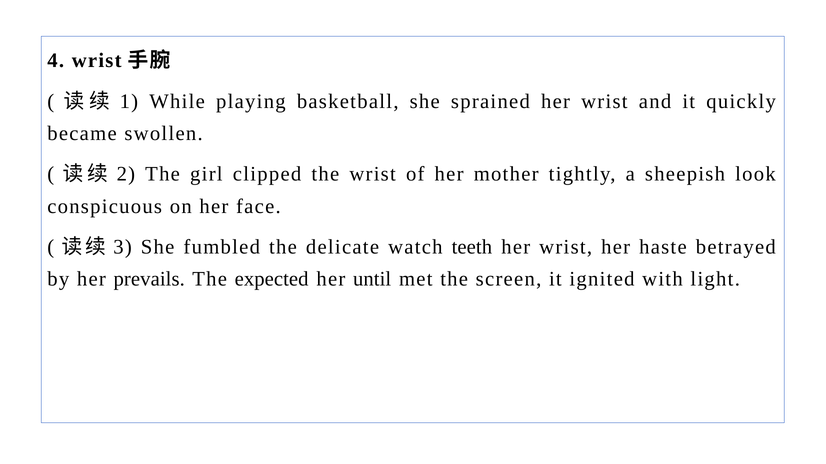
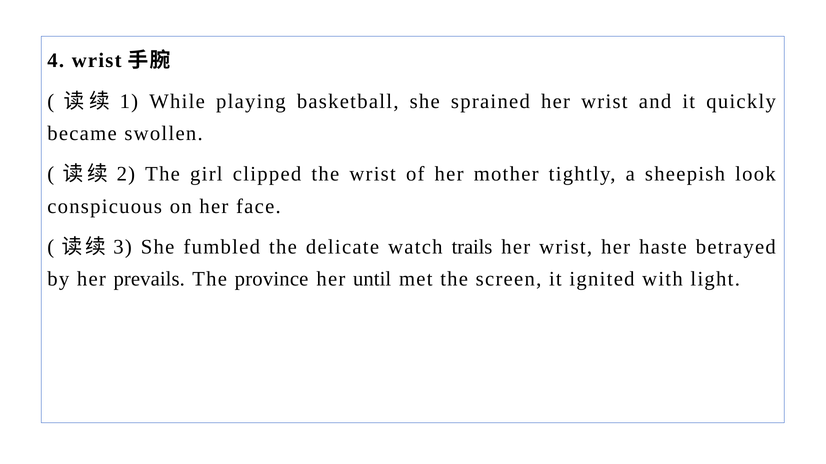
teeth: teeth -> trails
expected: expected -> province
